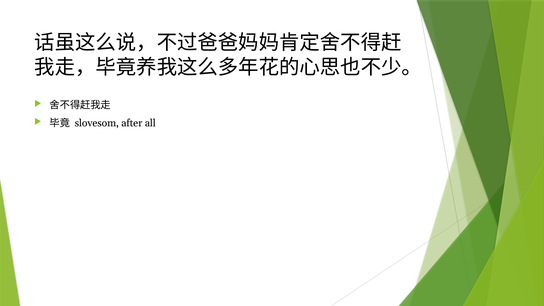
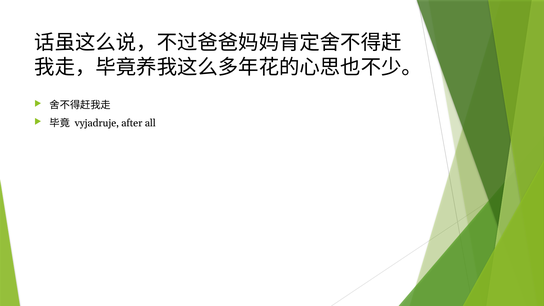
slovesom: slovesom -> vyjadruje
